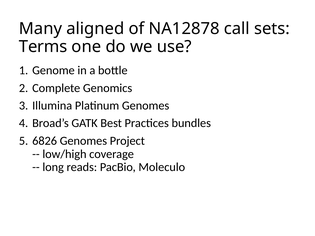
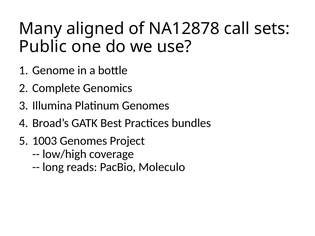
Terms: Terms -> Public
6826: 6826 -> 1003
